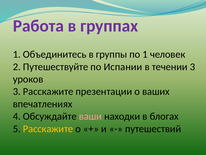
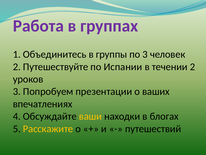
по 1: 1 -> 3
течении 3: 3 -> 2
3 Расскажите: Расскажите -> Попробуем
ваши colour: pink -> yellow
